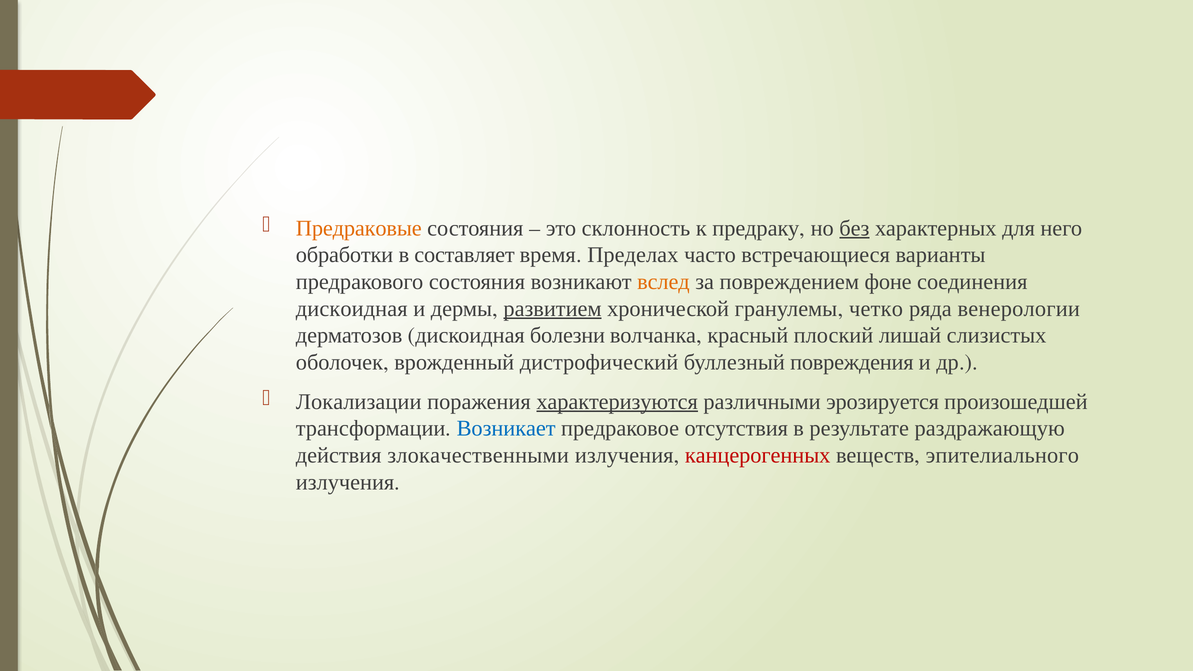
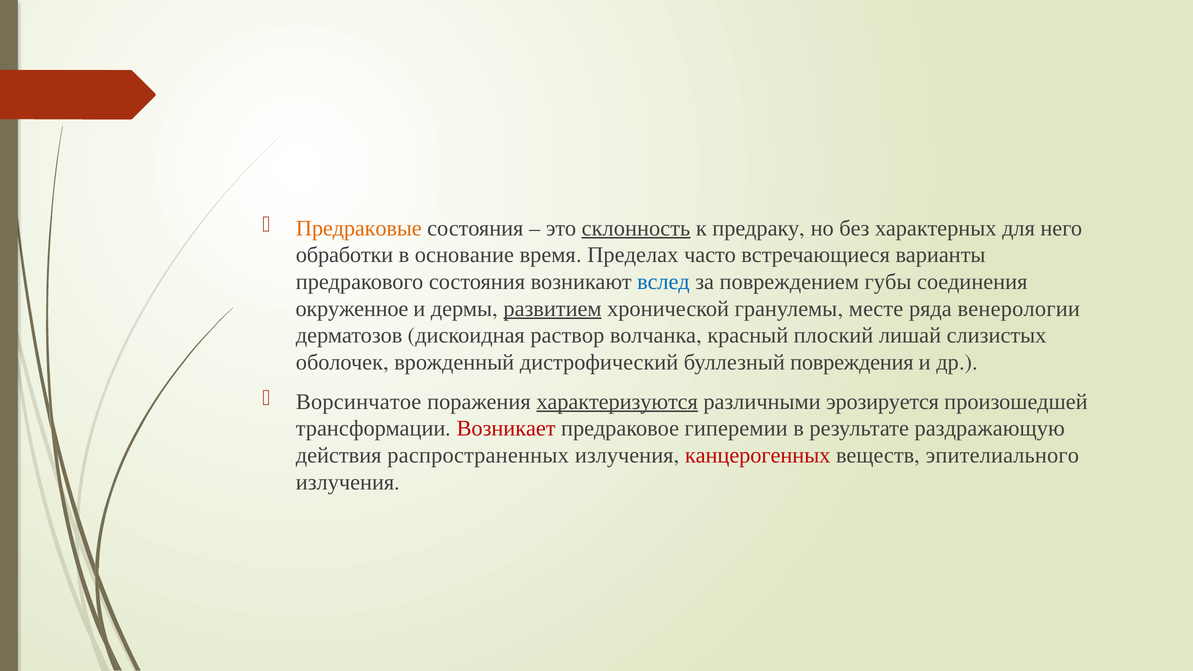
склонность underline: none -> present
без underline: present -> none
составляет: составляет -> основание
вслед colour: orange -> blue
фоне: фоне -> губы
дискоидная at (352, 309): дискоидная -> окруженное
четко: четко -> месте
болезни: болезни -> раствор
Локализации: Локализации -> Ворсинчатое
Возникает colour: blue -> red
отсутствия: отсутствия -> гиперемии
злокачественными: злокачественными -> распространенных
